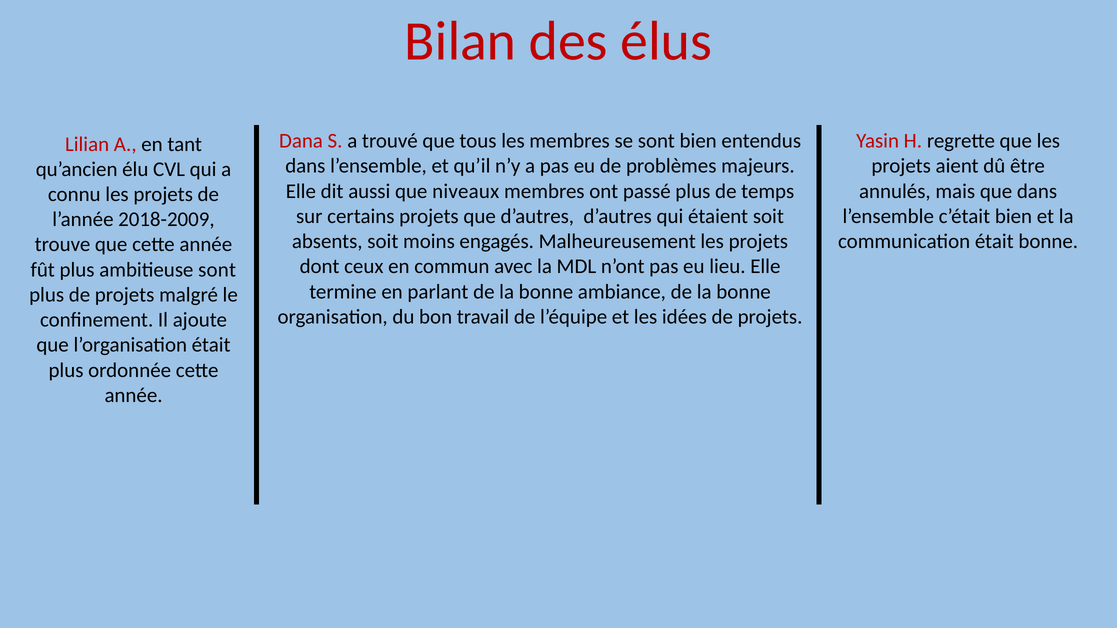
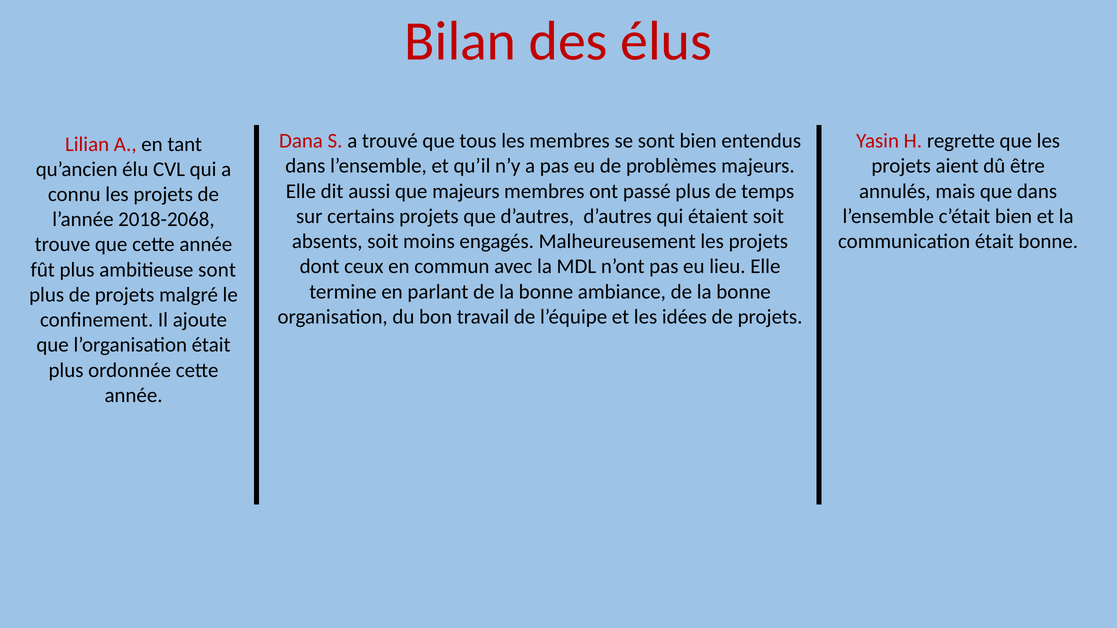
que niveaux: niveaux -> majeurs
2018-2009: 2018-2009 -> 2018-2068
